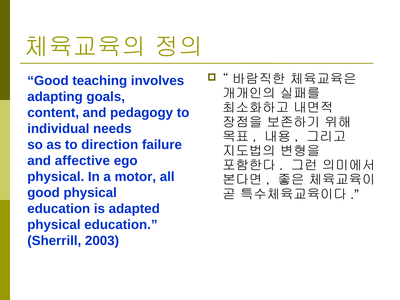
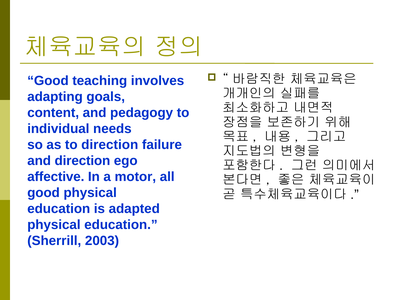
and affective: affective -> direction
physical at (56, 177): physical -> affective
